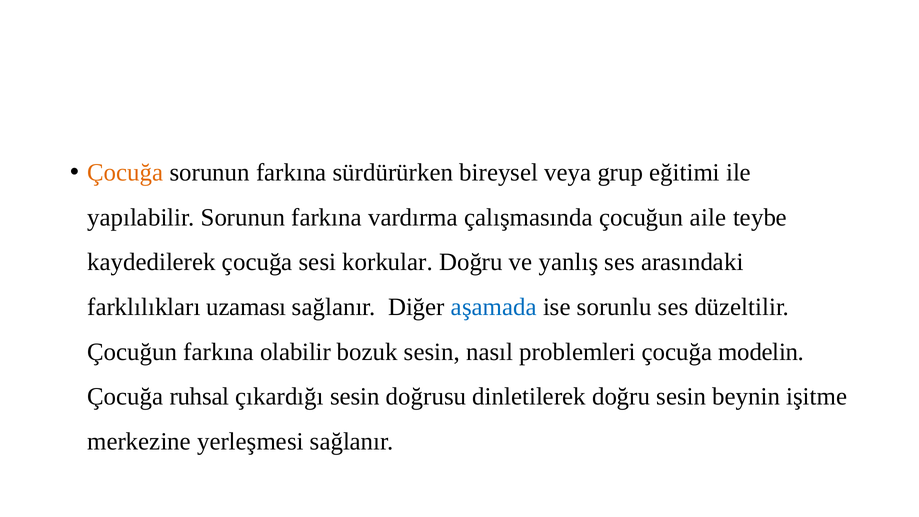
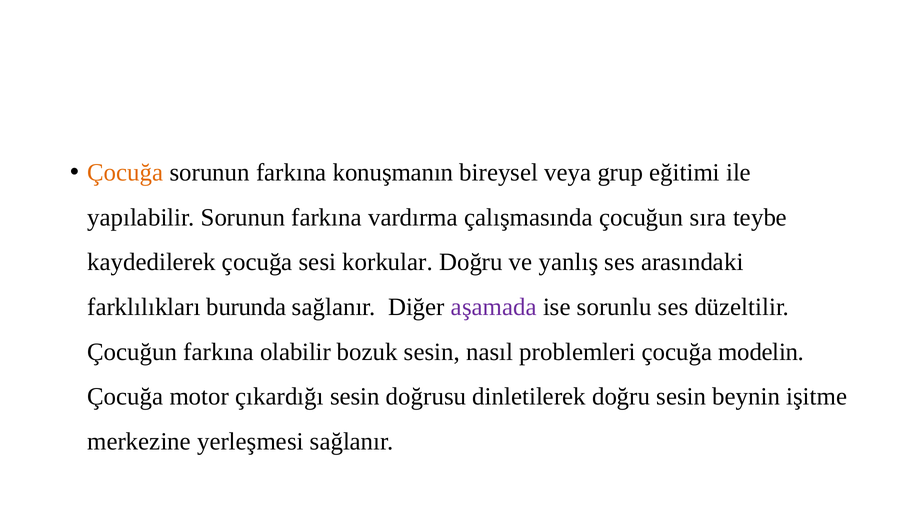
sürdürürken: sürdürürken -> konuşmanın
aile: aile -> sıra
uzaması: uzaması -> burunda
aşamada colour: blue -> purple
ruhsal: ruhsal -> motor
